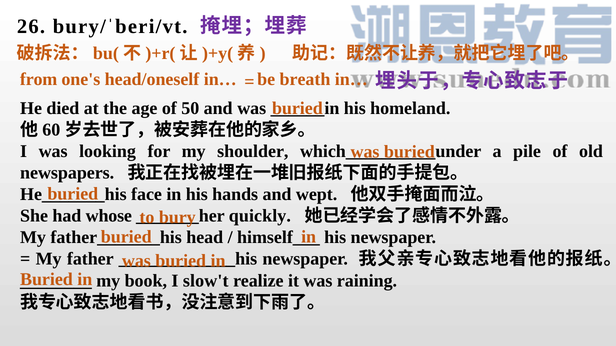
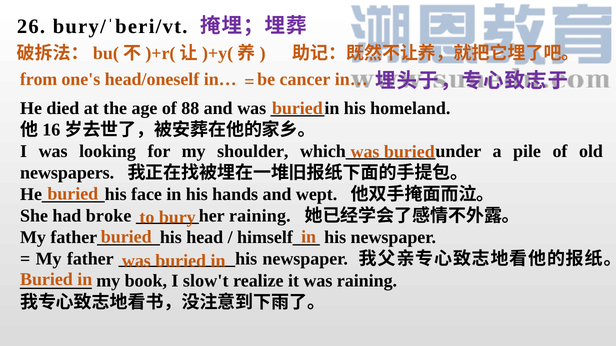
breath: breath -> cancer
50: 50 -> 88
60: 60 -> 16
whose: whose -> broke
quickly at (260, 216): quickly -> raining
